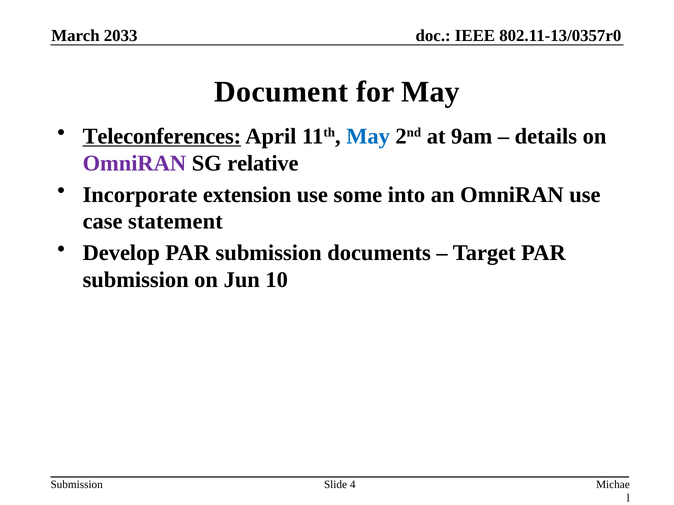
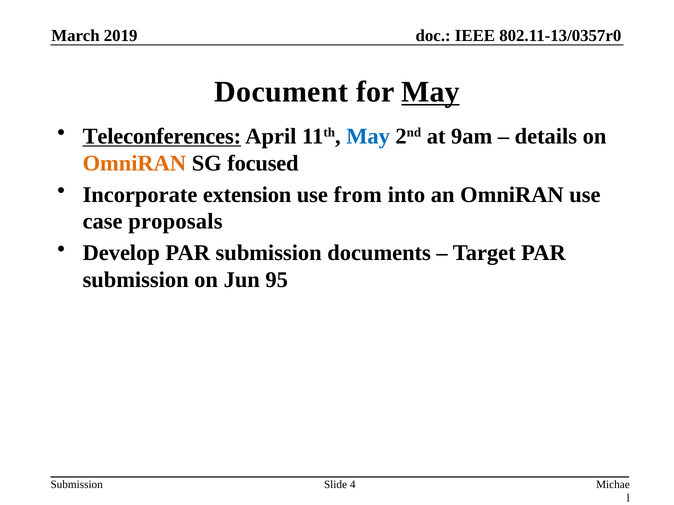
2033: 2033 -> 2019
May at (431, 92) underline: none -> present
OmniRAN at (134, 163) colour: purple -> orange
relative: relative -> focused
some: some -> from
statement: statement -> proposals
10: 10 -> 95
